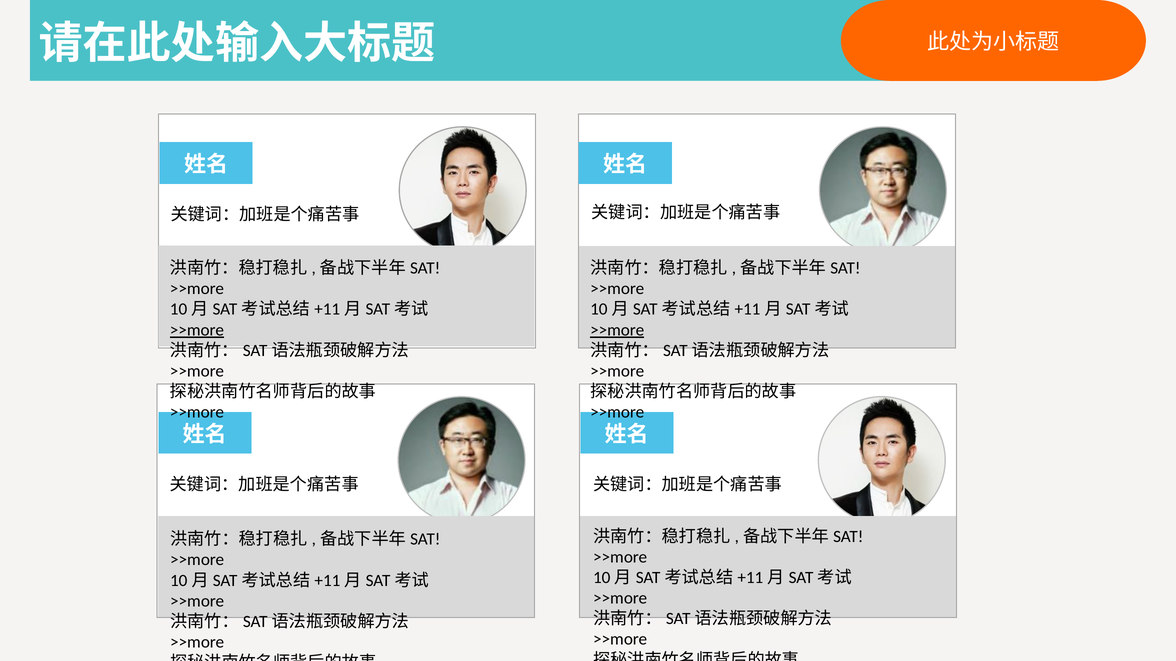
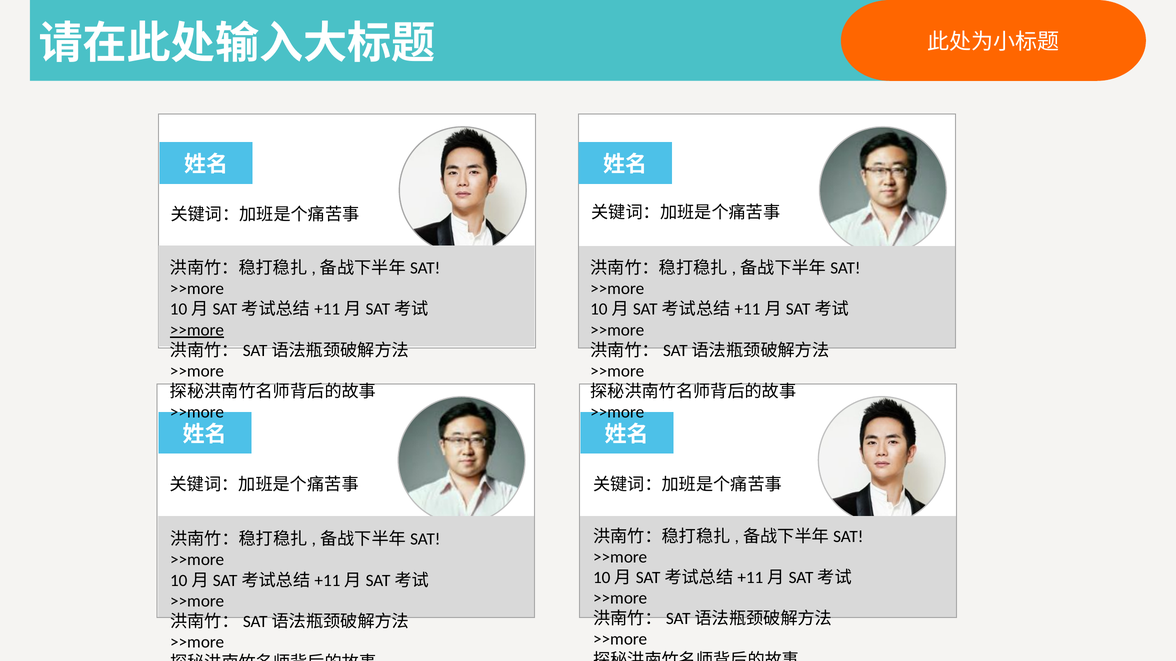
>>more at (617, 330) underline: present -> none
